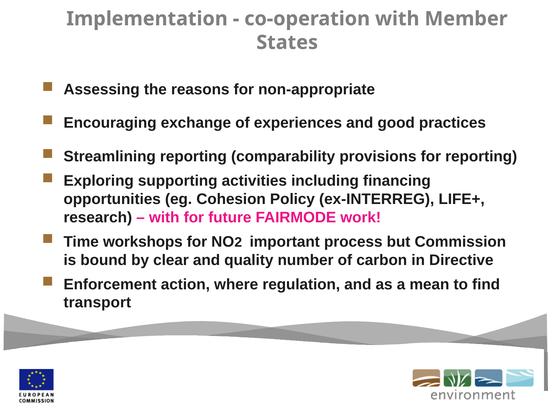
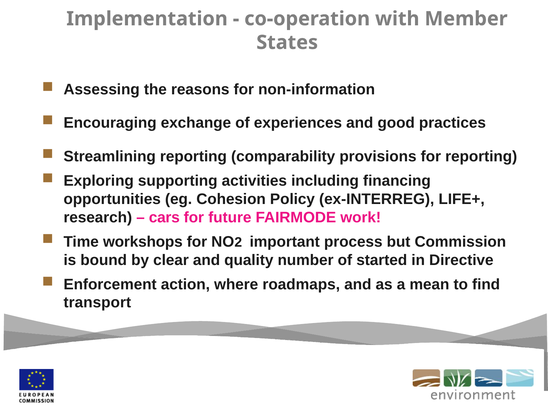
non-appropriate: non-appropriate -> non-information
with at (164, 217): with -> cars
carbon: carbon -> started
regulation: regulation -> roadmaps
